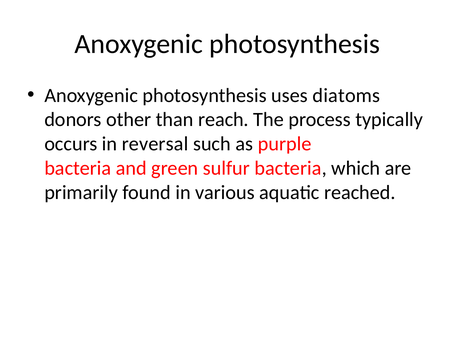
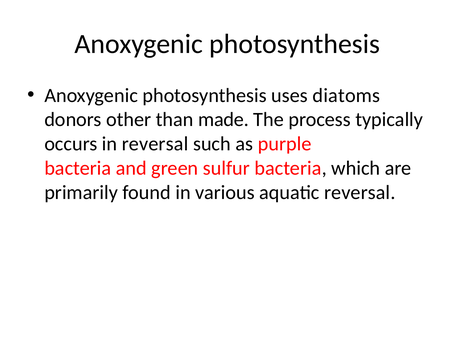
reach: reach -> made
aquatic reached: reached -> reversal
